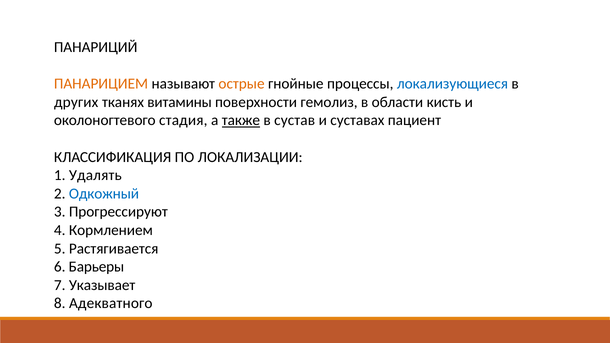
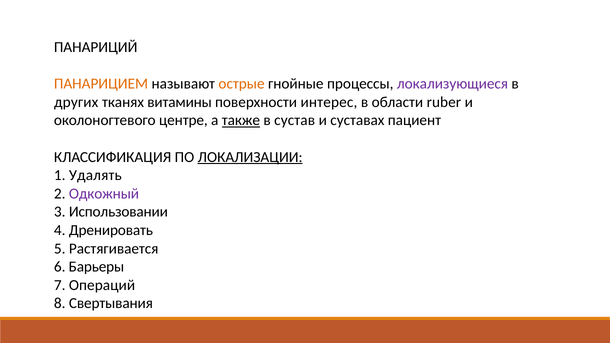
локализующиеся colour: blue -> purple
гемолиз: гемолиз -> интерес
кисть: кисть -> ruber
стадия: стадия -> центре
ЛОКАЛИЗАЦИИ underline: none -> present
Одкожный colour: blue -> purple
Прогрессируют: Прогрессируют -> Использовании
Кормлением: Кормлением -> Дренировать
Указывает: Указывает -> Операций
Адекватного: Адекватного -> Свертывания
